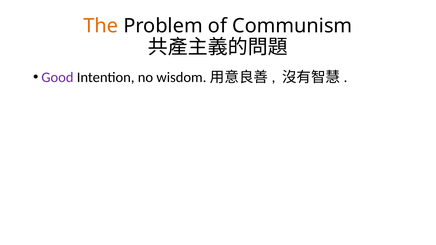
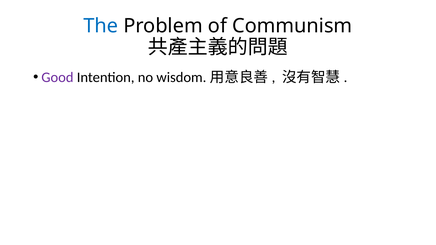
The colour: orange -> blue
